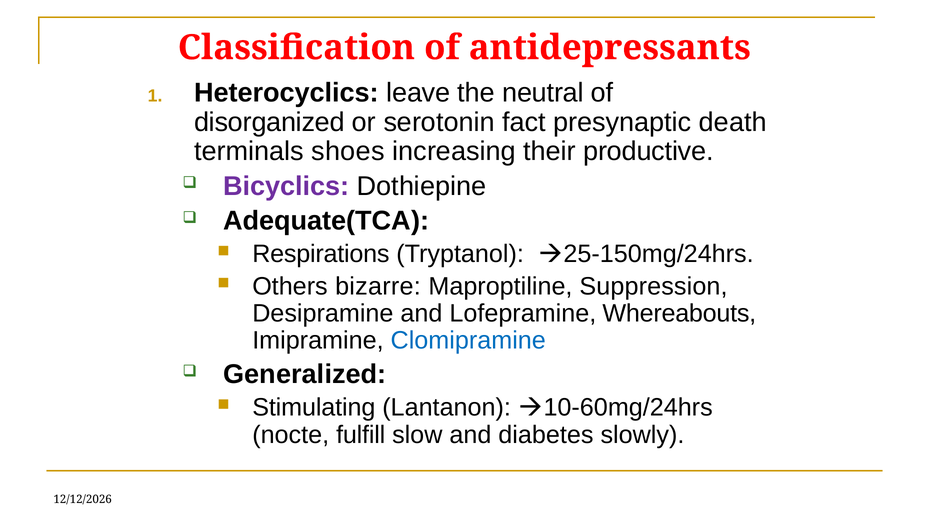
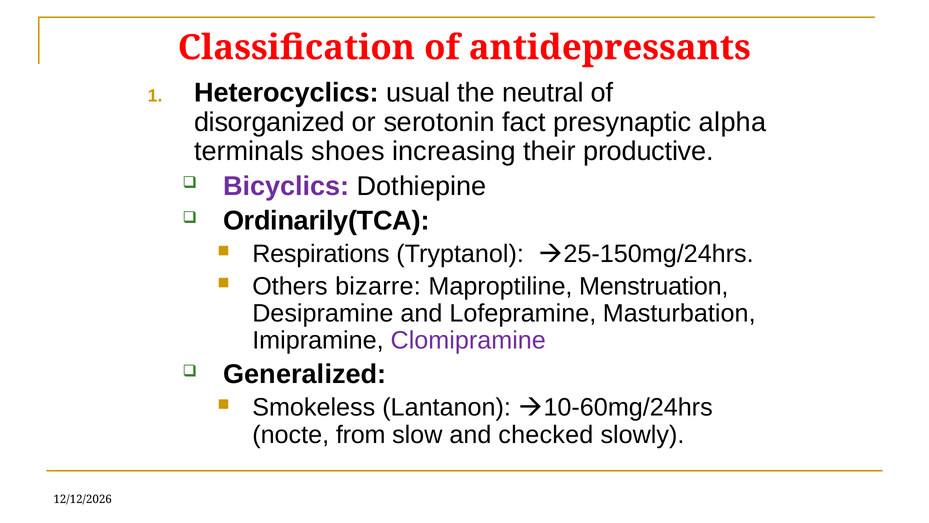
leave: leave -> usual
death: death -> alpha
Adequate(TCA: Adequate(TCA -> Ordinarily(TCA
Suppression: Suppression -> Menstruation
Whereabouts: Whereabouts -> Masturbation
Clomipramine colour: blue -> purple
Stimulating: Stimulating -> Smokeless
fulfill: fulfill -> from
diabetes: diabetes -> checked
